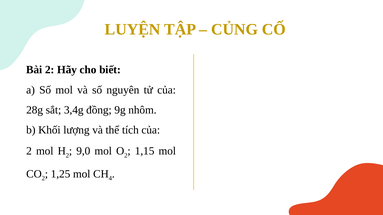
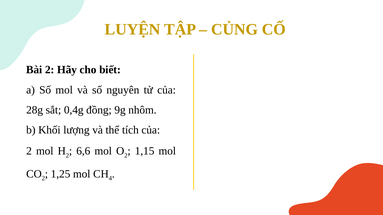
3,4g: 3,4g -> 0,4g
9,0: 9,0 -> 6,6
